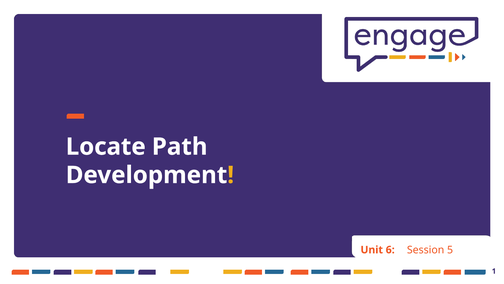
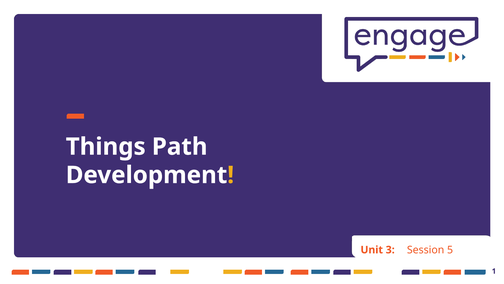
Locate: Locate -> Things
6: 6 -> 3
